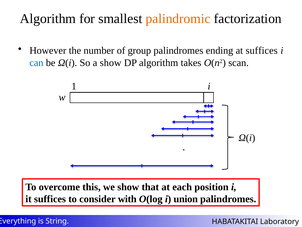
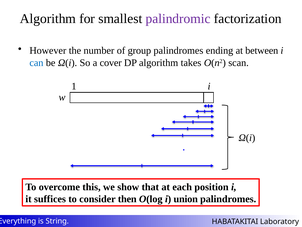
palindromic colour: orange -> purple
at suffices: suffices -> between
a show: show -> cover
with: with -> then
